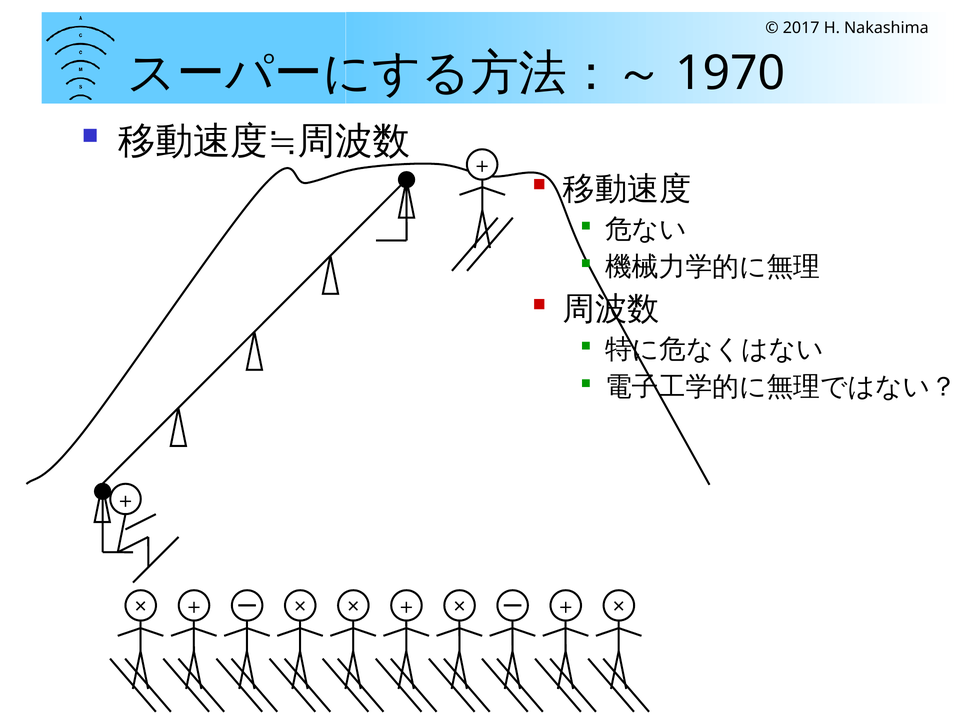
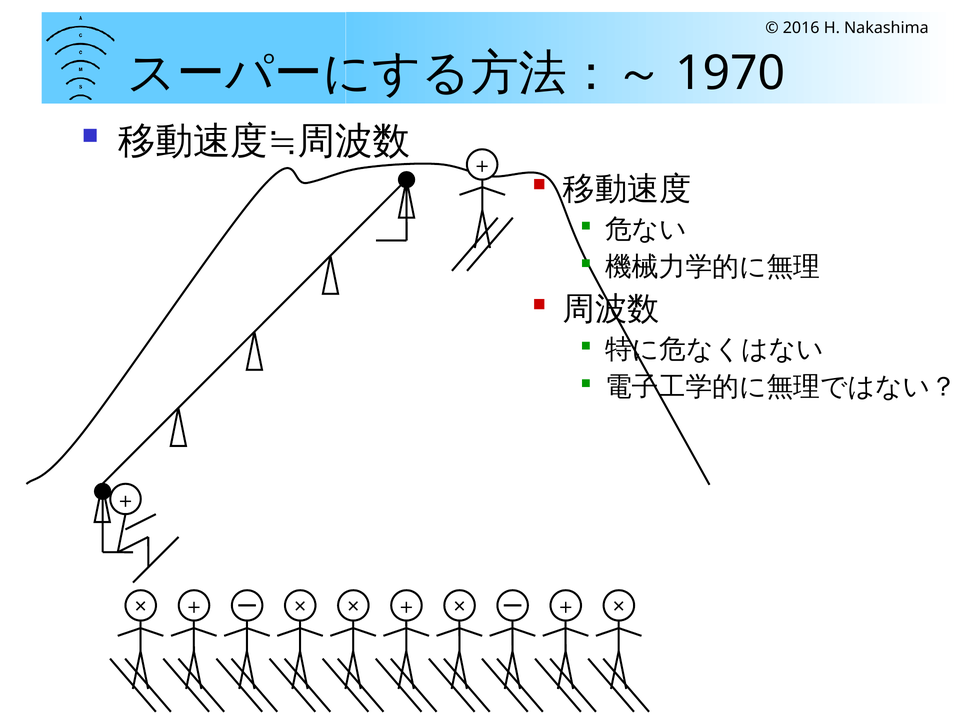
2017: 2017 -> 2016
